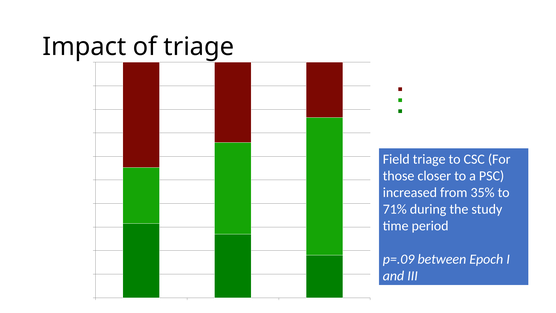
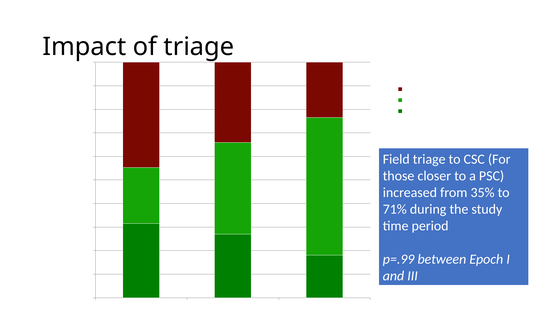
p=.09: p=.09 -> p=.99
